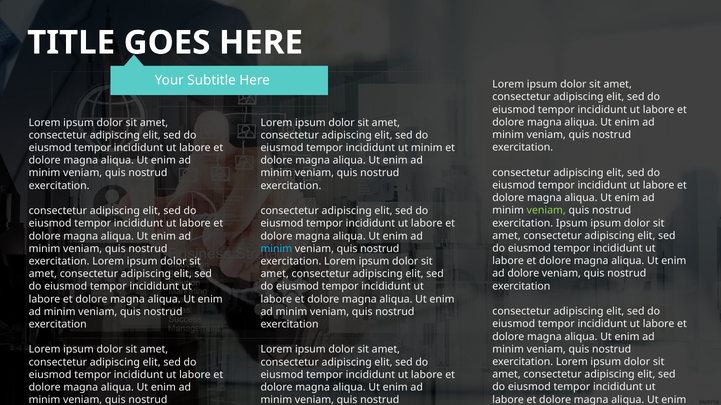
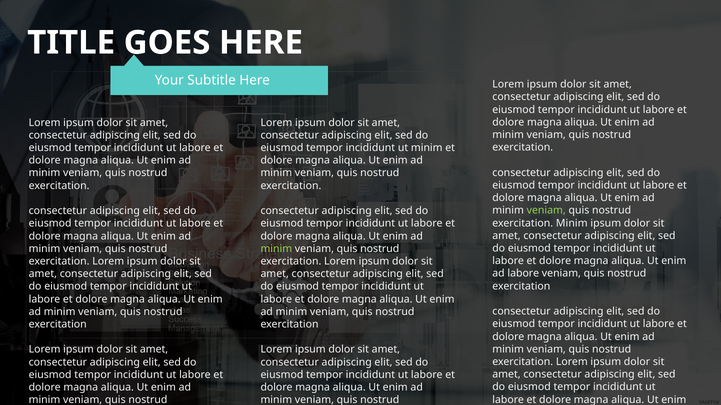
exercitation Ipsum: Ipsum -> Minim
minim at (276, 249) colour: light blue -> light green
ad dolore: dolore -> labore
